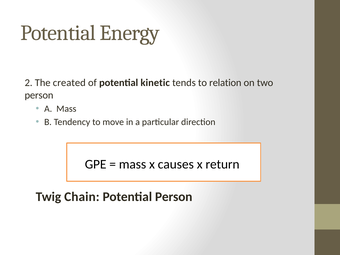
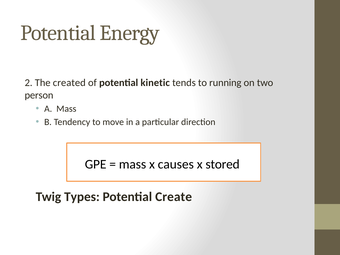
relation: relation -> running
return: return -> stored
Chain: Chain -> Types
Potential Person: Person -> Create
